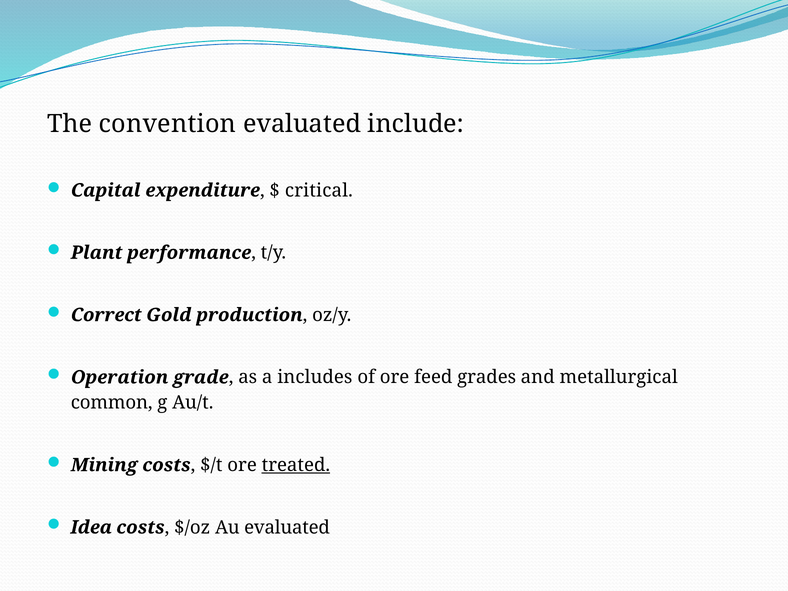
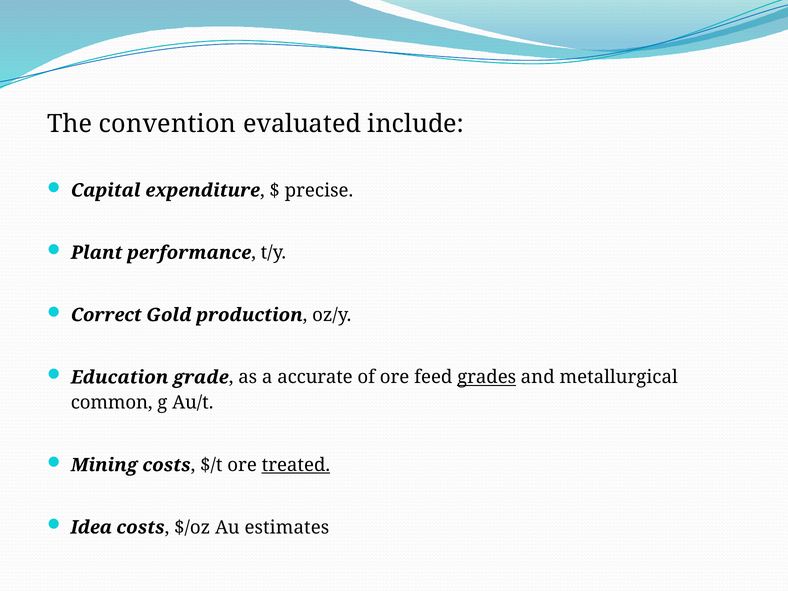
critical: critical -> precise
Operation: Operation -> Education
includes: includes -> accurate
grades underline: none -> present
Au evaluated: evaluated -> estimates
